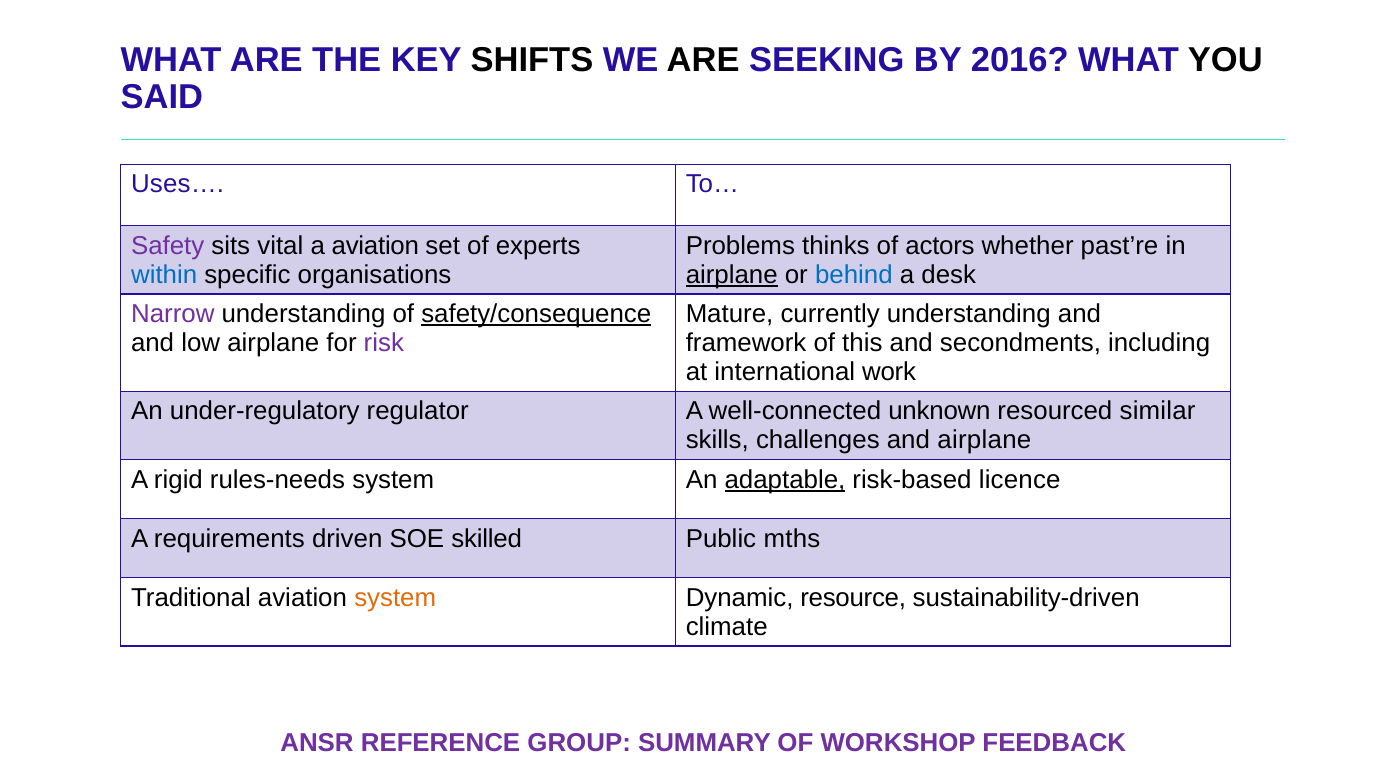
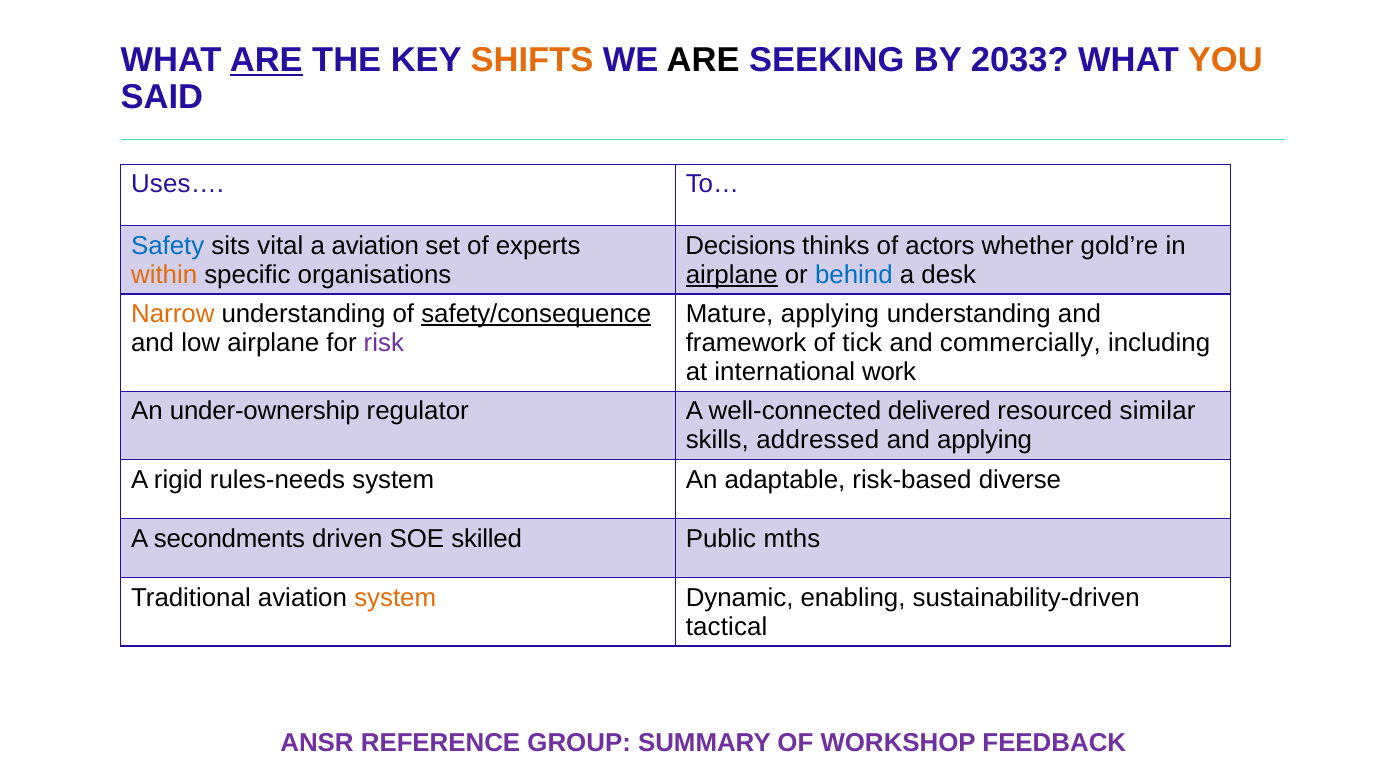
ARE at (266, 60) underline: none -> present
SHIFTS colour: black -> orange
2016: 2016 -> 2033
YOU colour: black -> orange
Safety colour: purple -> blue
Problems: Problems -> Decisions
past’re: past’re -> gold’re
within colour: blue -> orange
Narrow colour: purple -> orange
Mature currently: currently -> applying
this: this -> tick
secondments: secondments -> commercially
under-regulatory: under-regulatory -> under-ownership
unknown: unknown -> delivered
challenges: challenges -> addressed
and airplane: airplane -> applying
adaptable underline: present -> none
licence: licence -> diverse
requirements: requirements -> secondments
resource: resource -> enabling
climate: climate -> tactical
